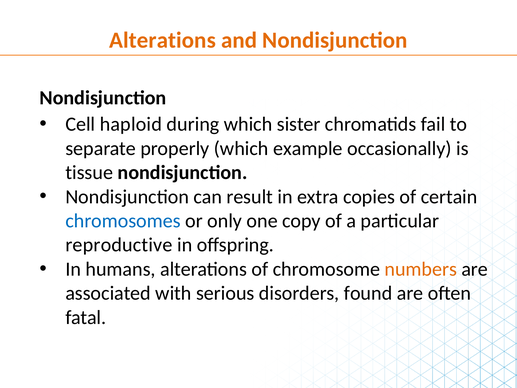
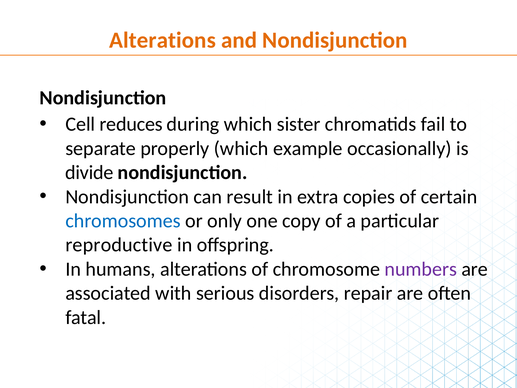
haploid: haploid -> reduces
tissue: tissue -> divide
numbers colour: orange -> purple
found: found -> repair
